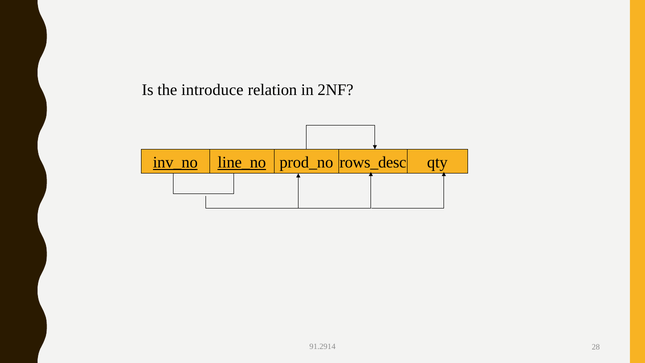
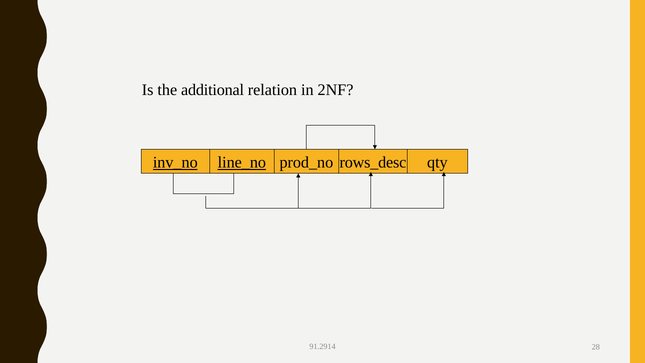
introduce: introduce -> additional
